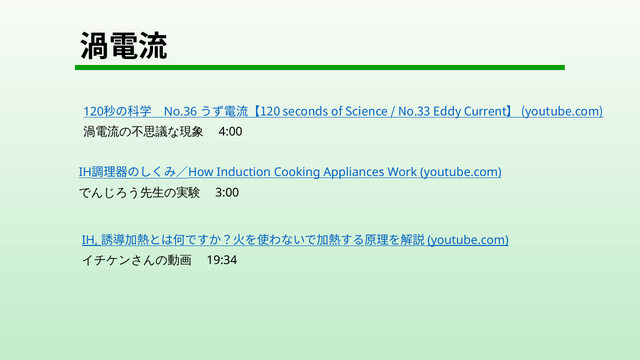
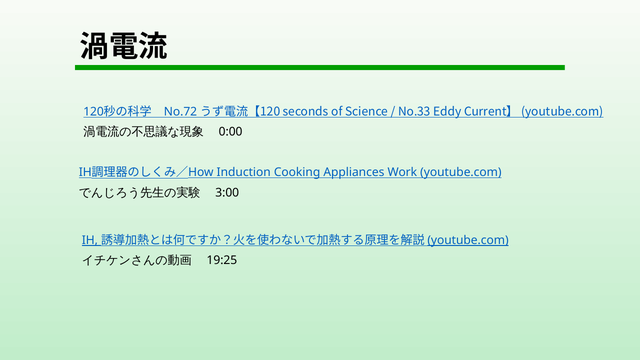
No.36: No.36 -> No.72
4:00: 4:00 -> 0:00
19:34: 19:34 -> 19:25
